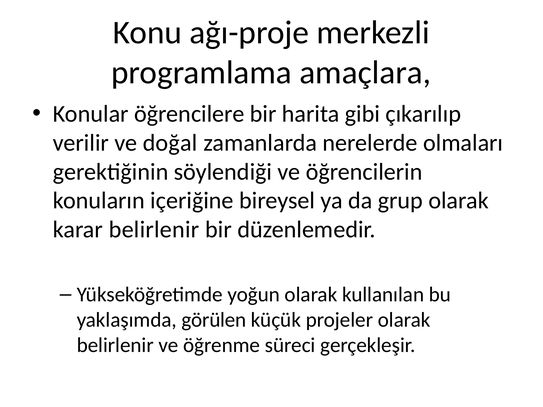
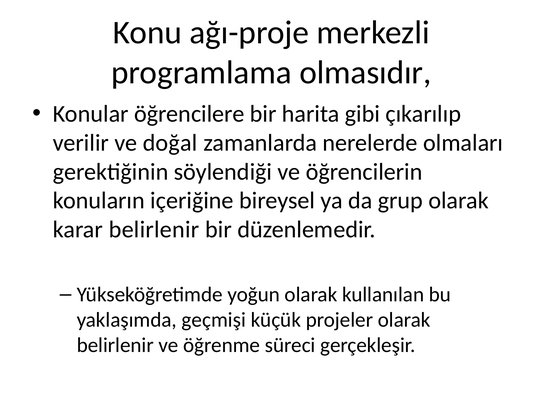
amaçlara: amaçlara -> olmasıdır
görülen: görülen -> geçmişi
